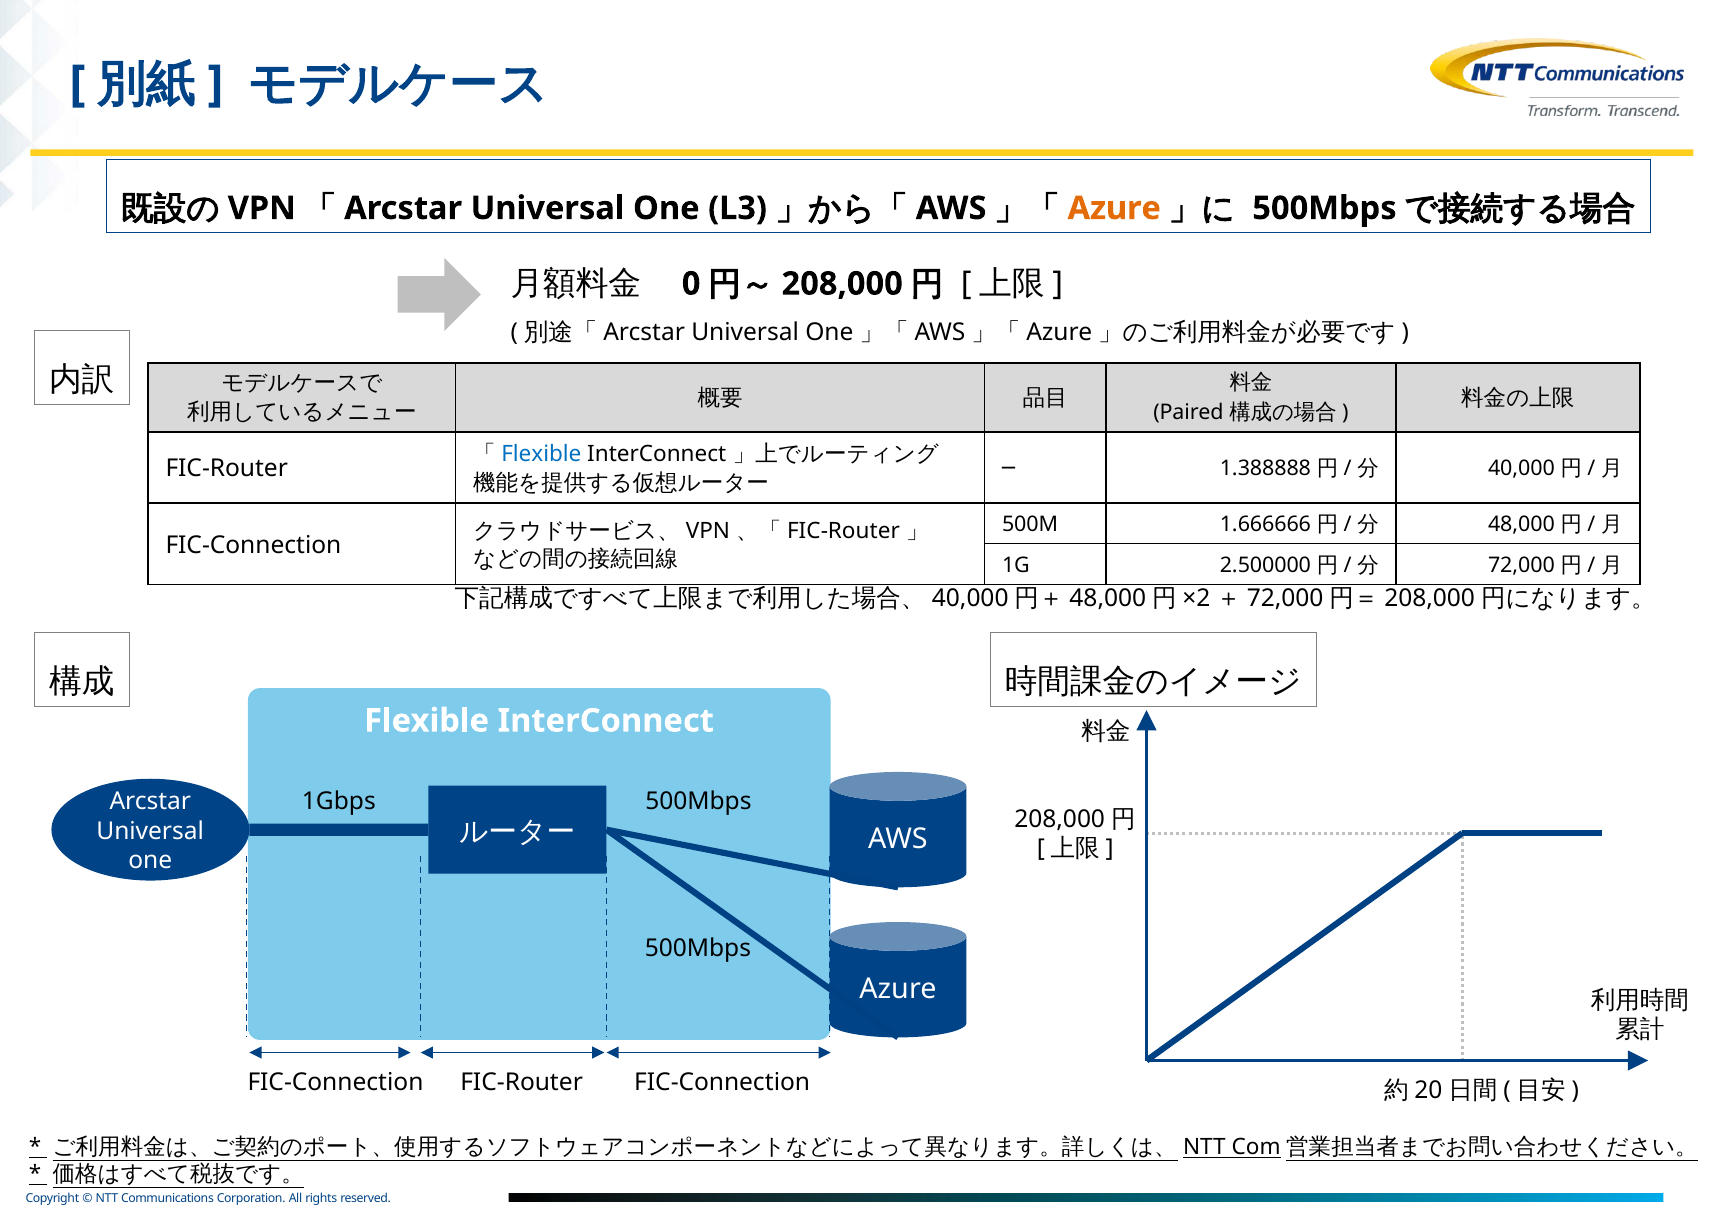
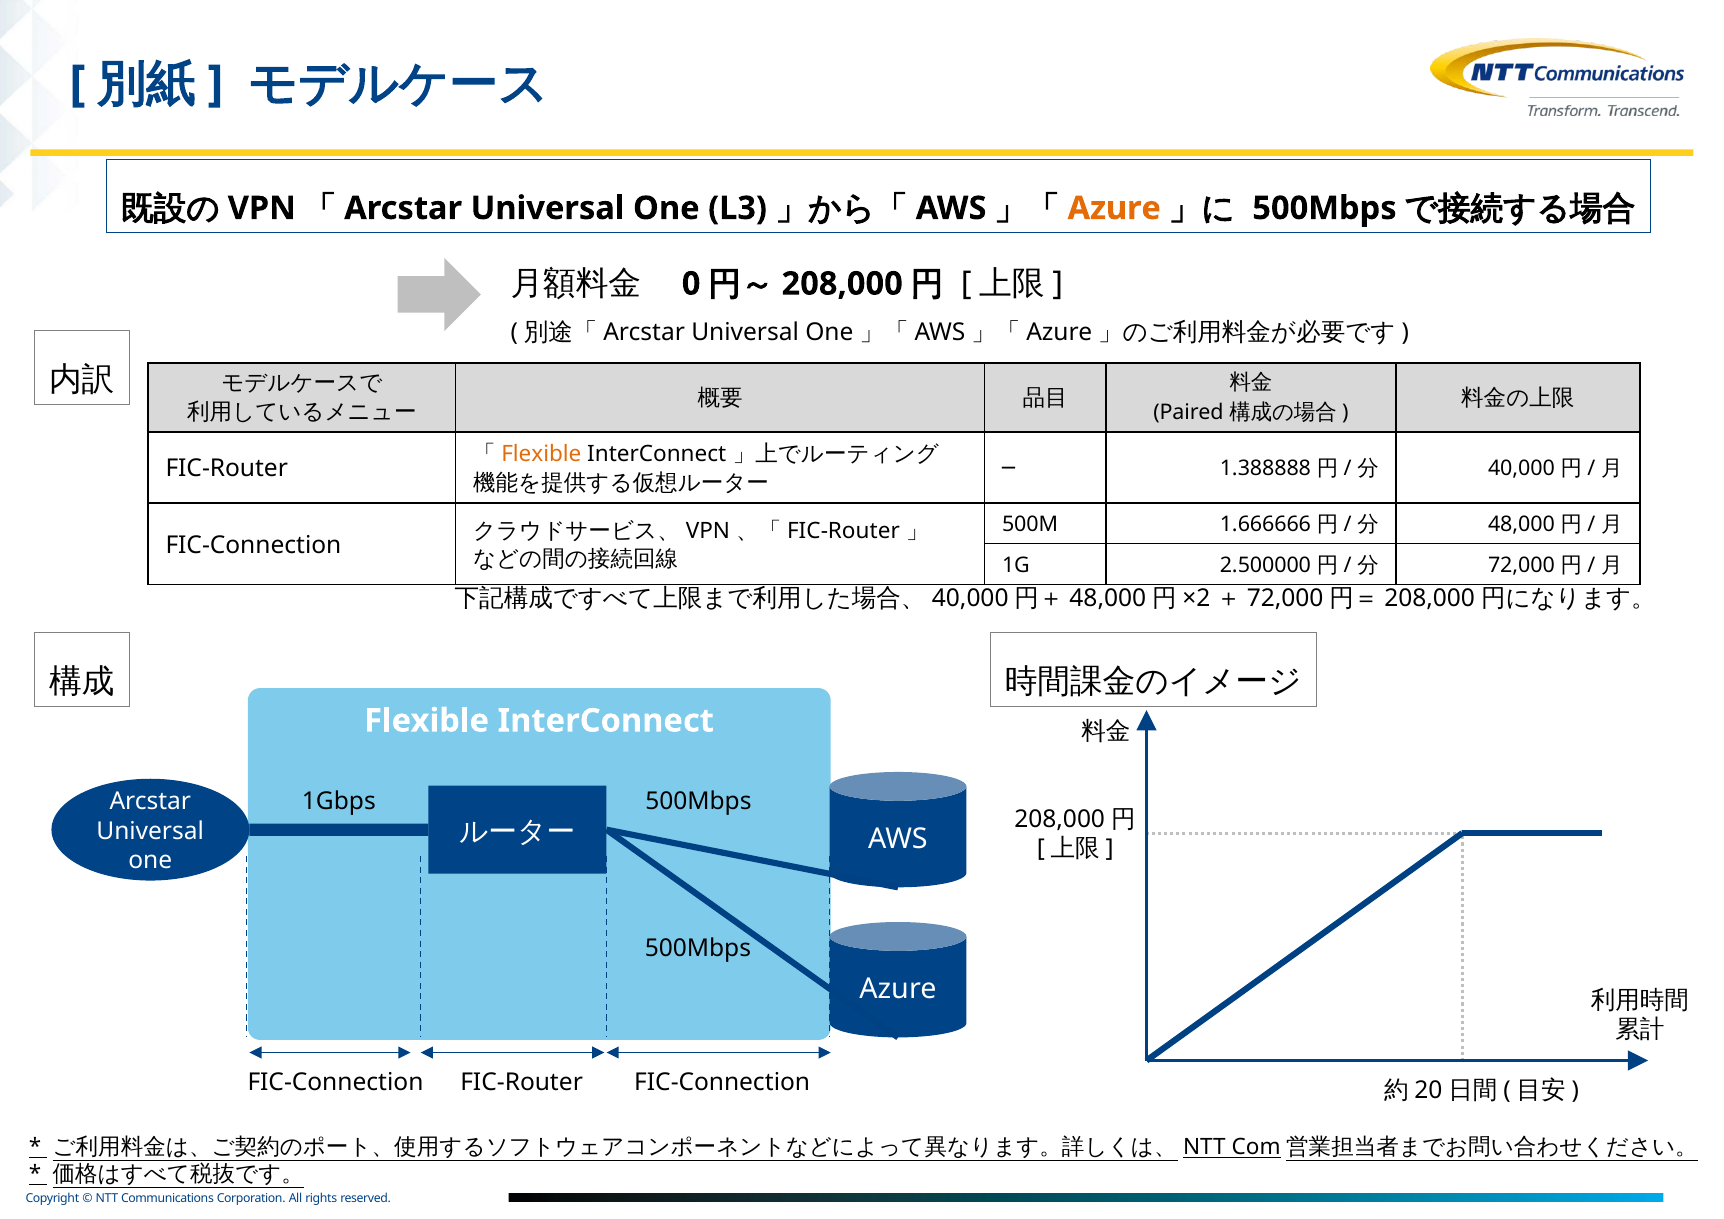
Flexible at (541, 454) colour: blue -> orange
